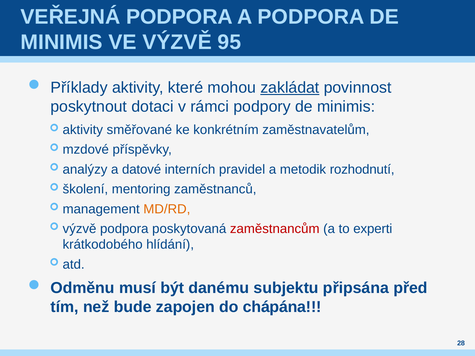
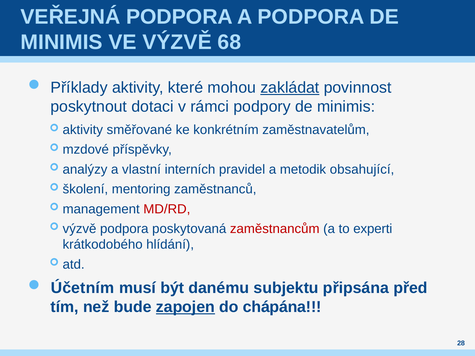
95: 95 -> 68
datové: datové -> vlastní
rozhodnutí: rozhodnutí -> obsahující
MD/RD colour: orange -> red
Odměnu: Odměnu -> Účetním
zapojen underline: none -> present
